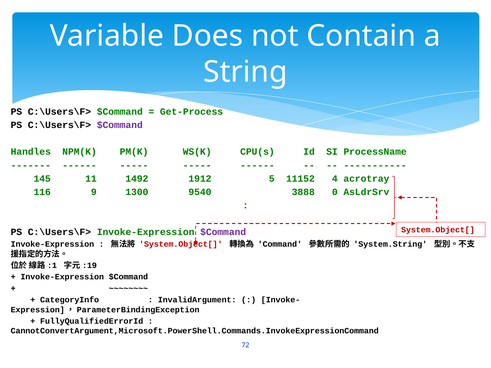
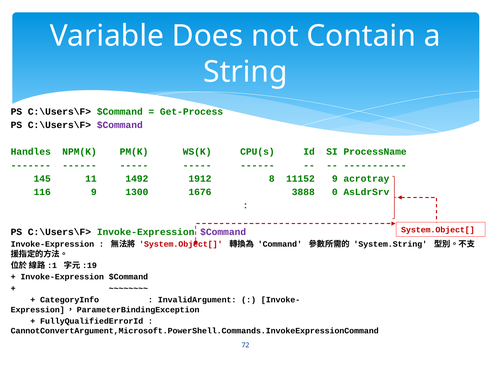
5: 5 -> 8
11152 4: 4 -> 9
9540: 9540 -> 1676
